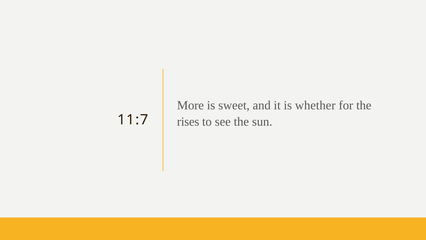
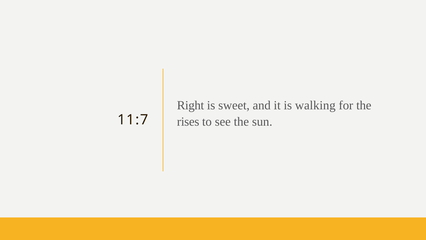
More: More -> Right
whether: whether -> walking
